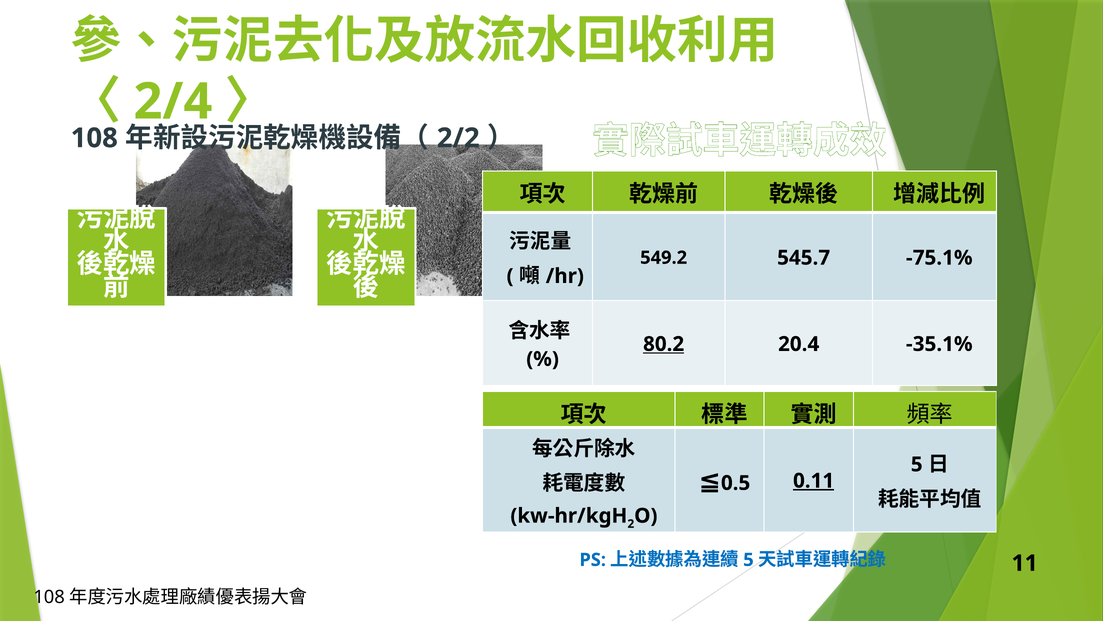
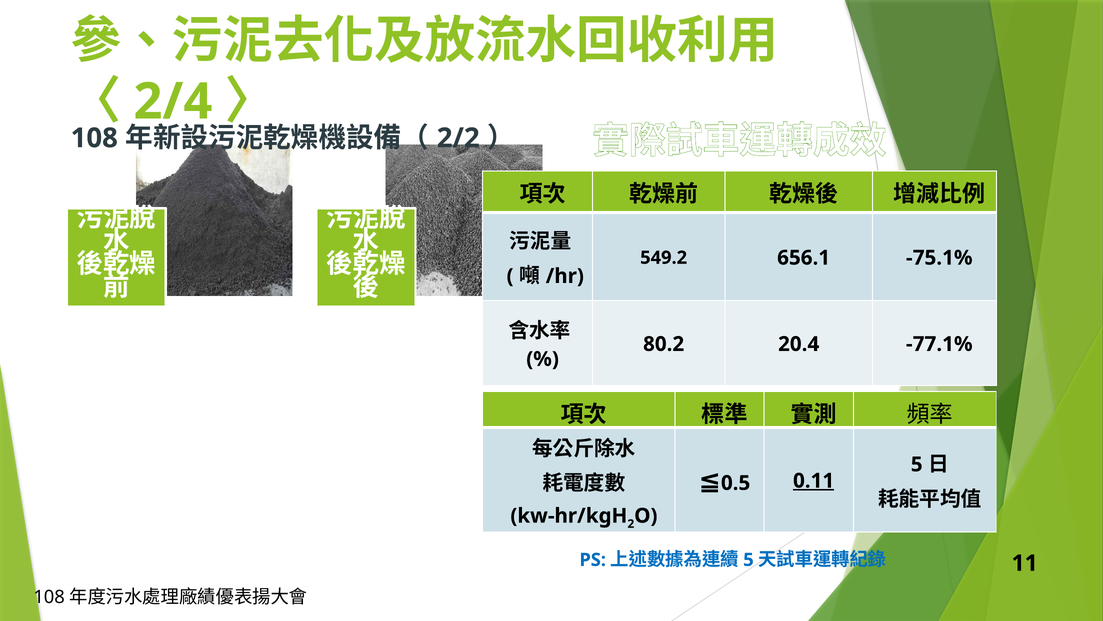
545.7: 545.7 -> 656.1
80.2 underline: present -> none
-35.1%: -35.1% -> -77.1%
